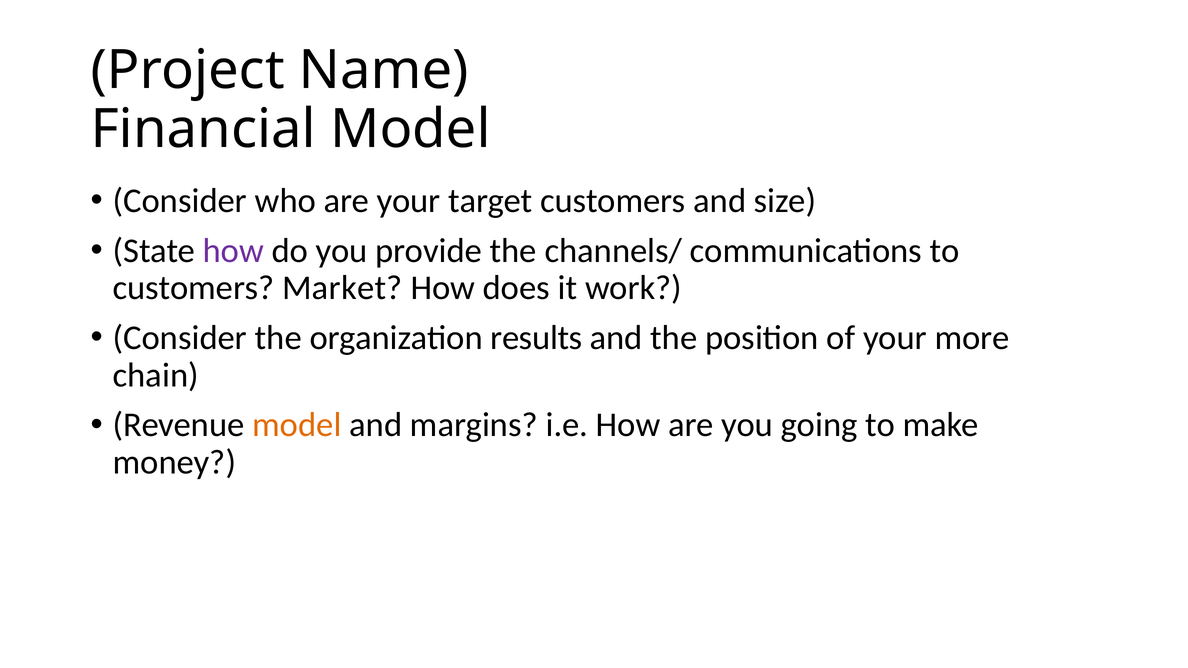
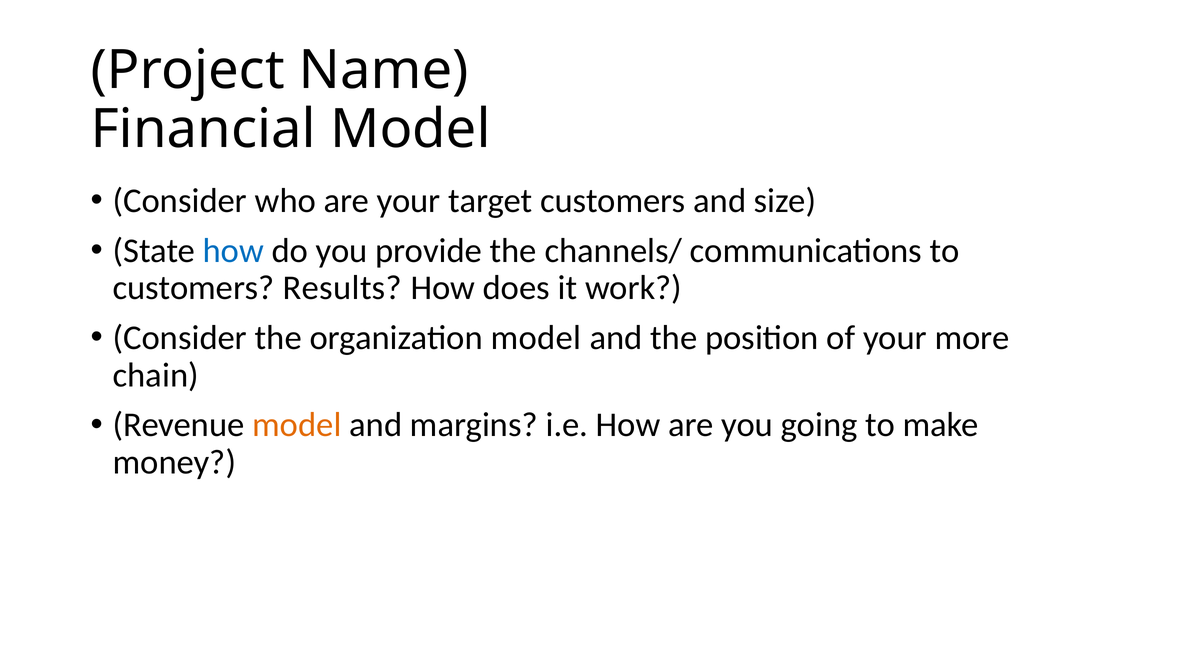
how at (233, 251) colour: purple -> blue
Market: Market -> Results
organization results: results -> model
